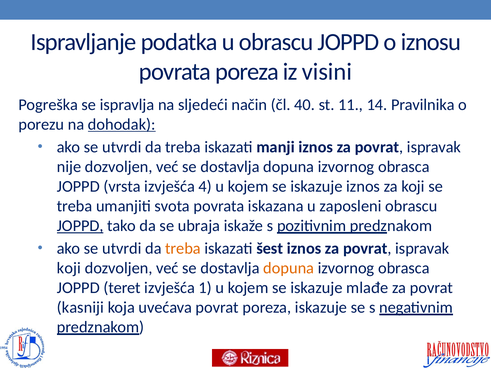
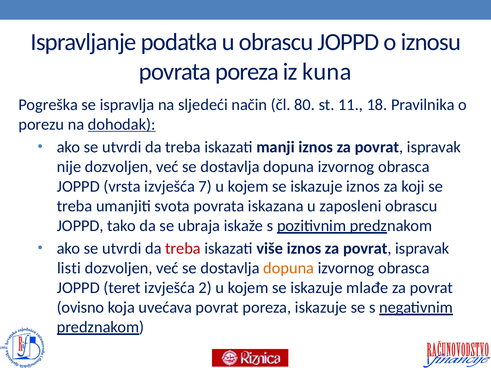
visini: visini -> kuna
40: 40 -> 80
14: 14 -> 18
4: 4 -> 7
JOPPD at (80, 226) underline: present -> none
treba at (183, 249) colour: orange -> red
šest: šest -> više
koji at (69, 268): koji -> listi
1: 1 -> 2
kasniji: kasniji -> ovisno
